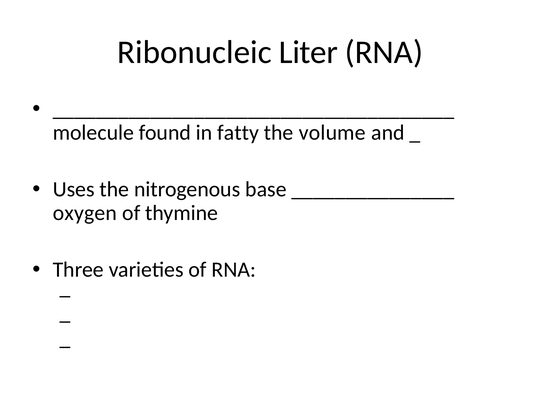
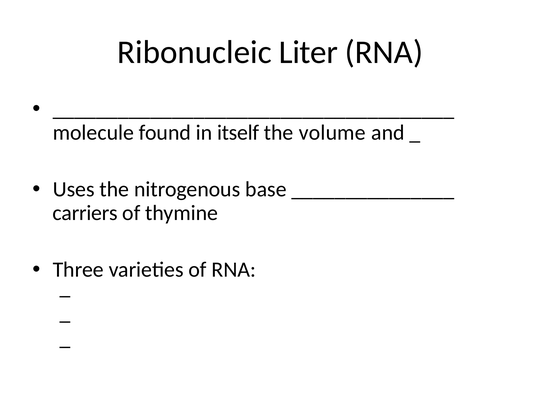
fatty: fatty -> itself
oxygen: oxygen -> carriers
